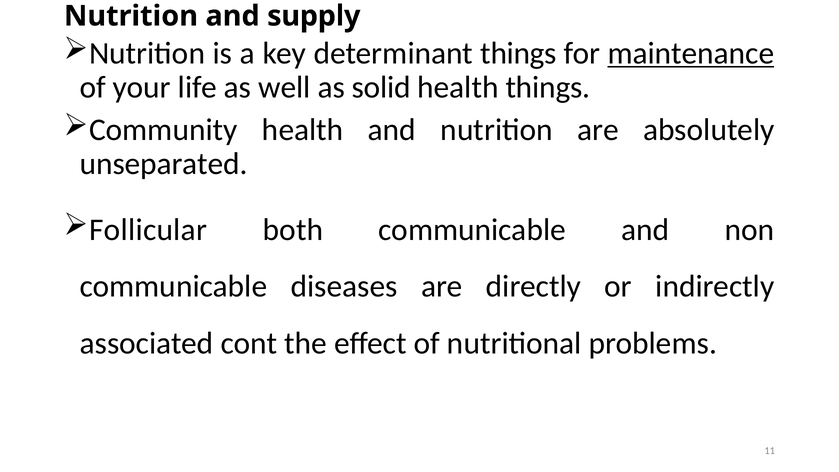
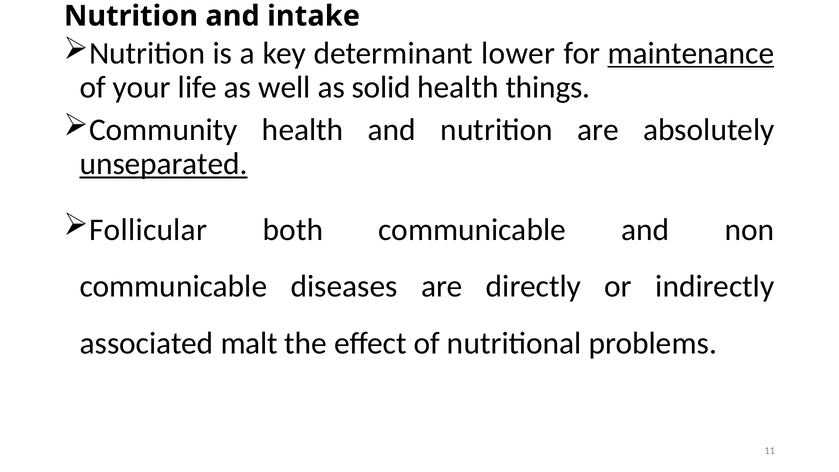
supply: supply -> intake
determinant things: things -> lower
unseparated underline: none -> present
cont: cont -> malt
